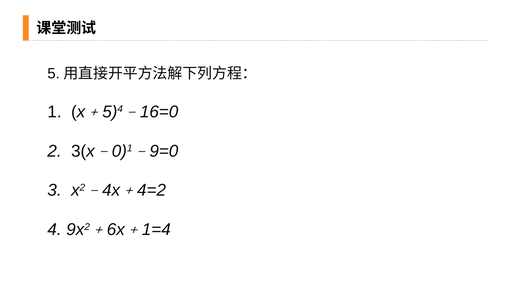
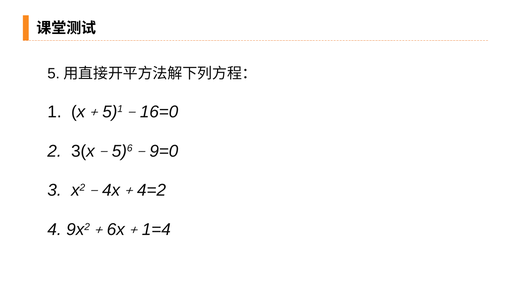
4 at (120, 109): 4 -> 1
0 at (119, 151): 0 -> 5
1 at (130, 148): 1 -> 6
